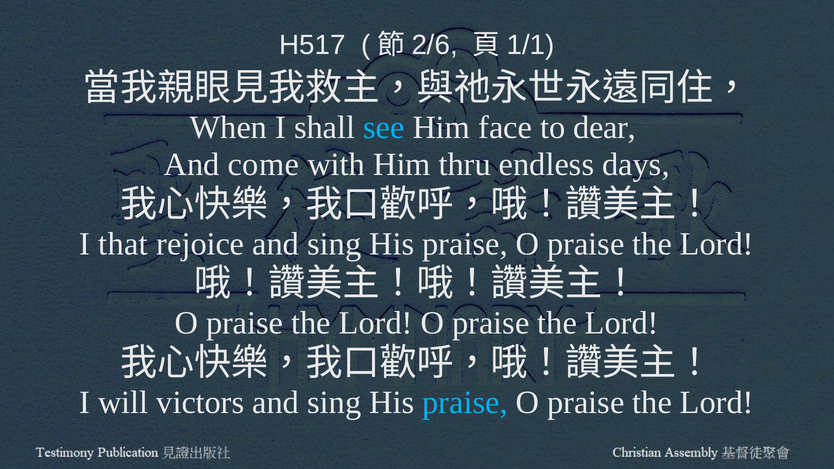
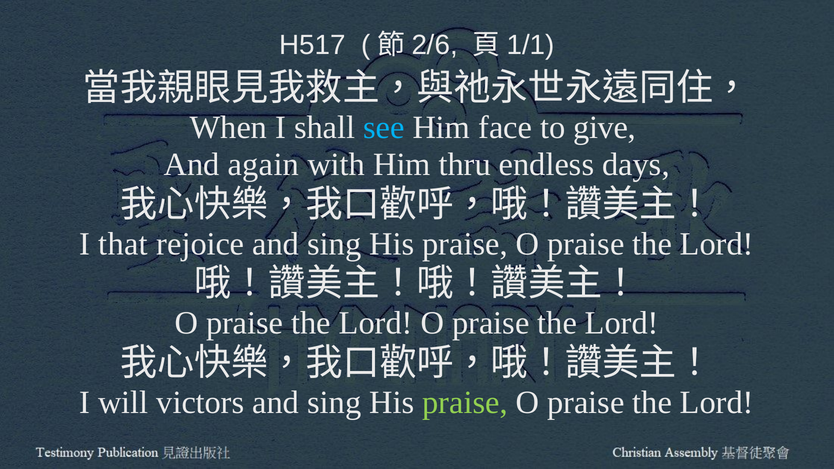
dear: dear -> give
come: come -> again
praise at (465, 403) colour: light blue -> light green
